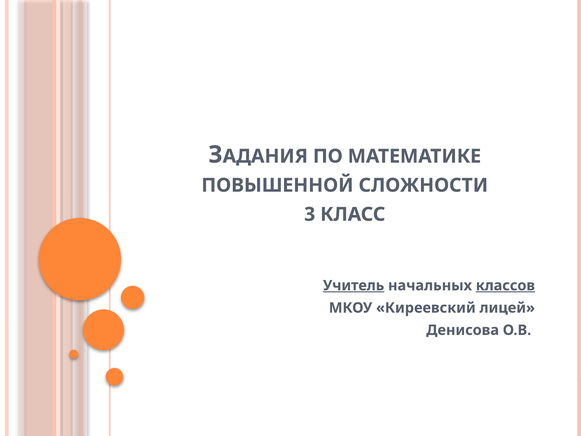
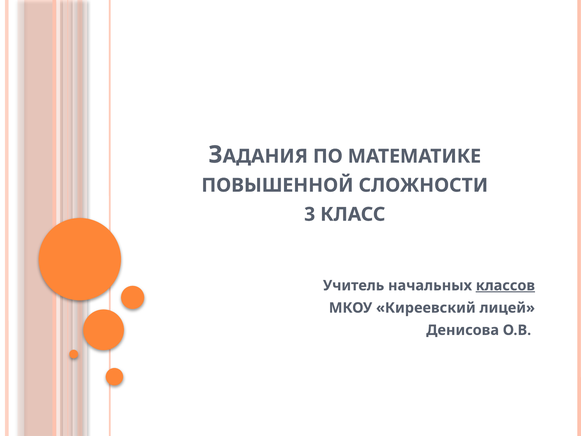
Учитель underline: present -> none
